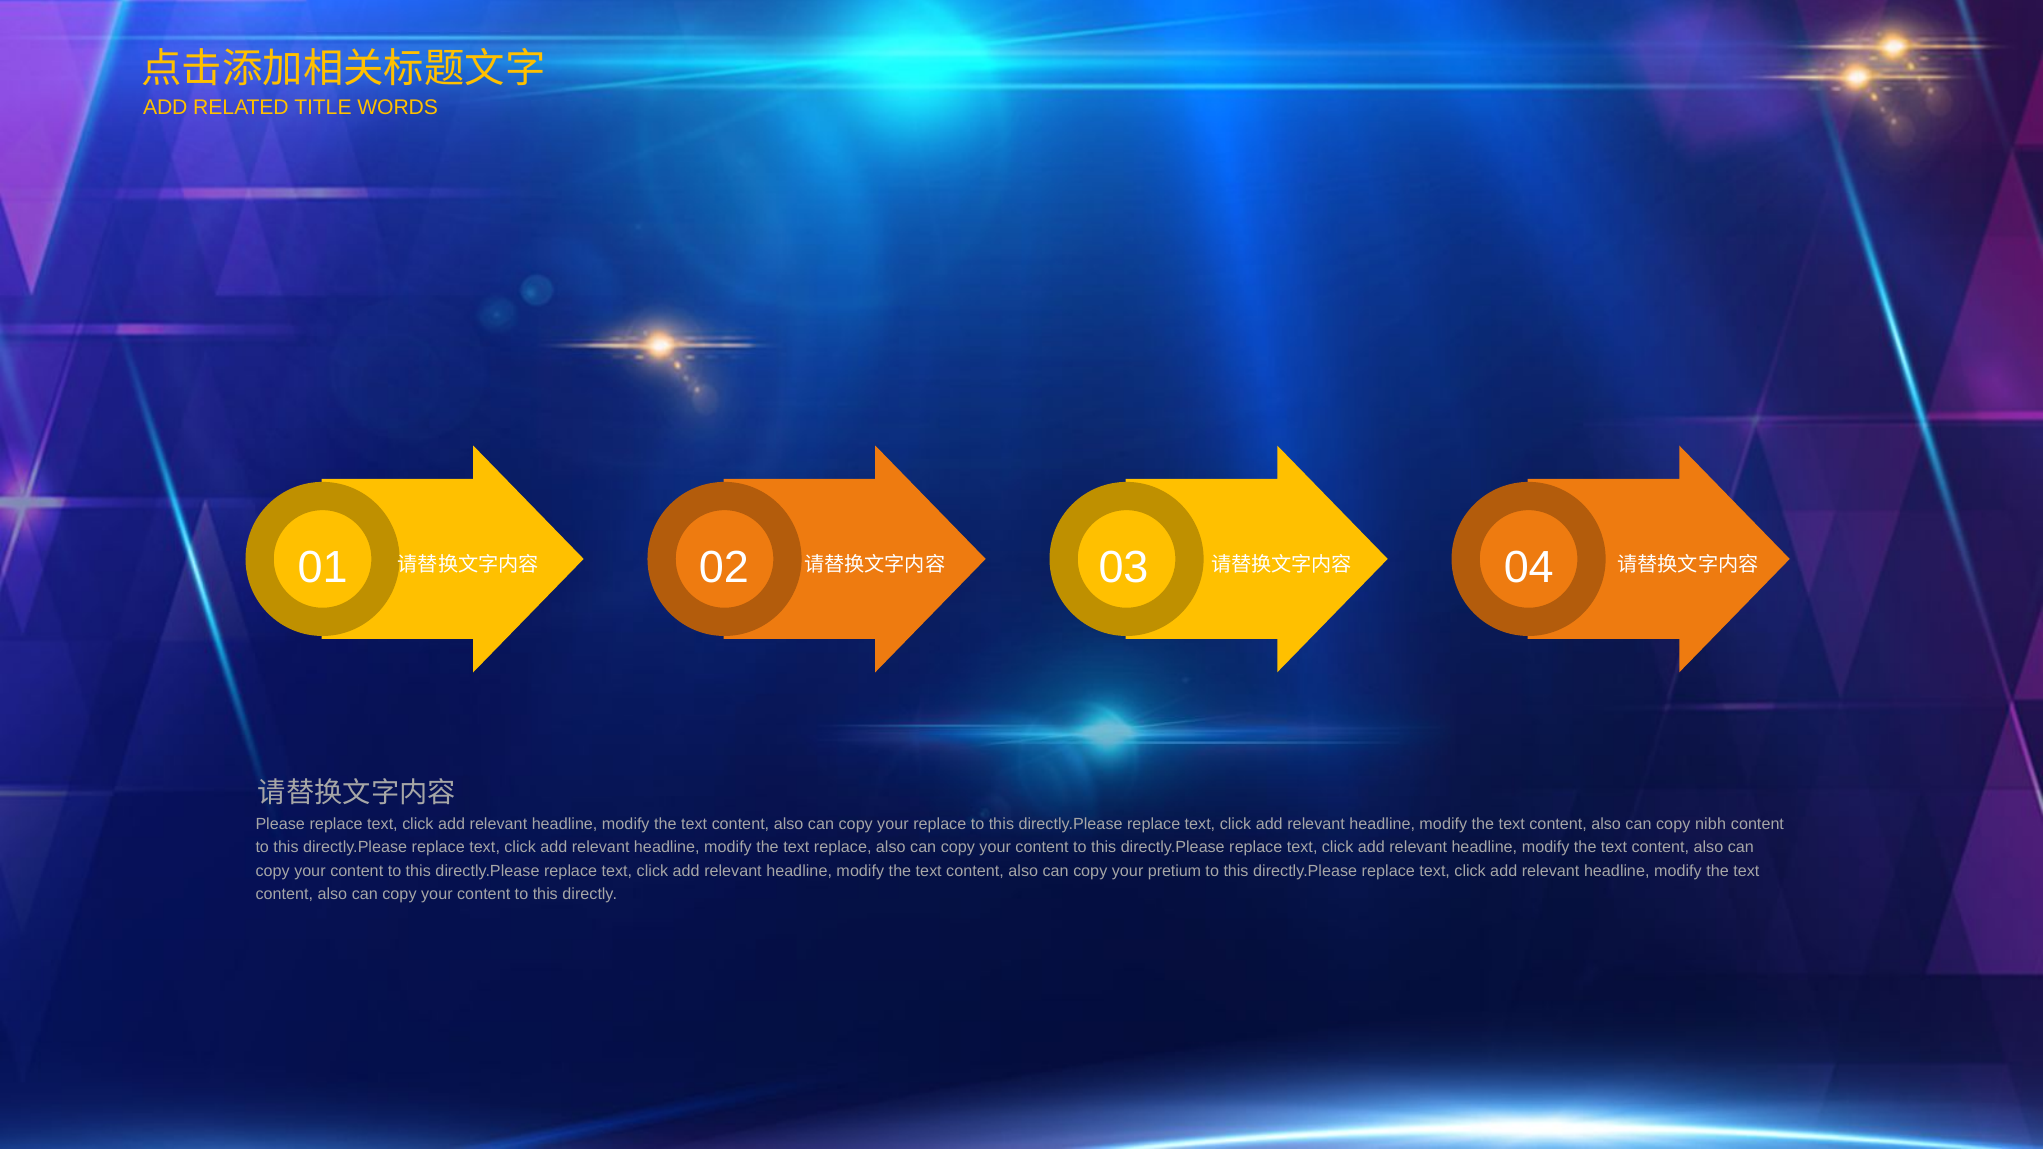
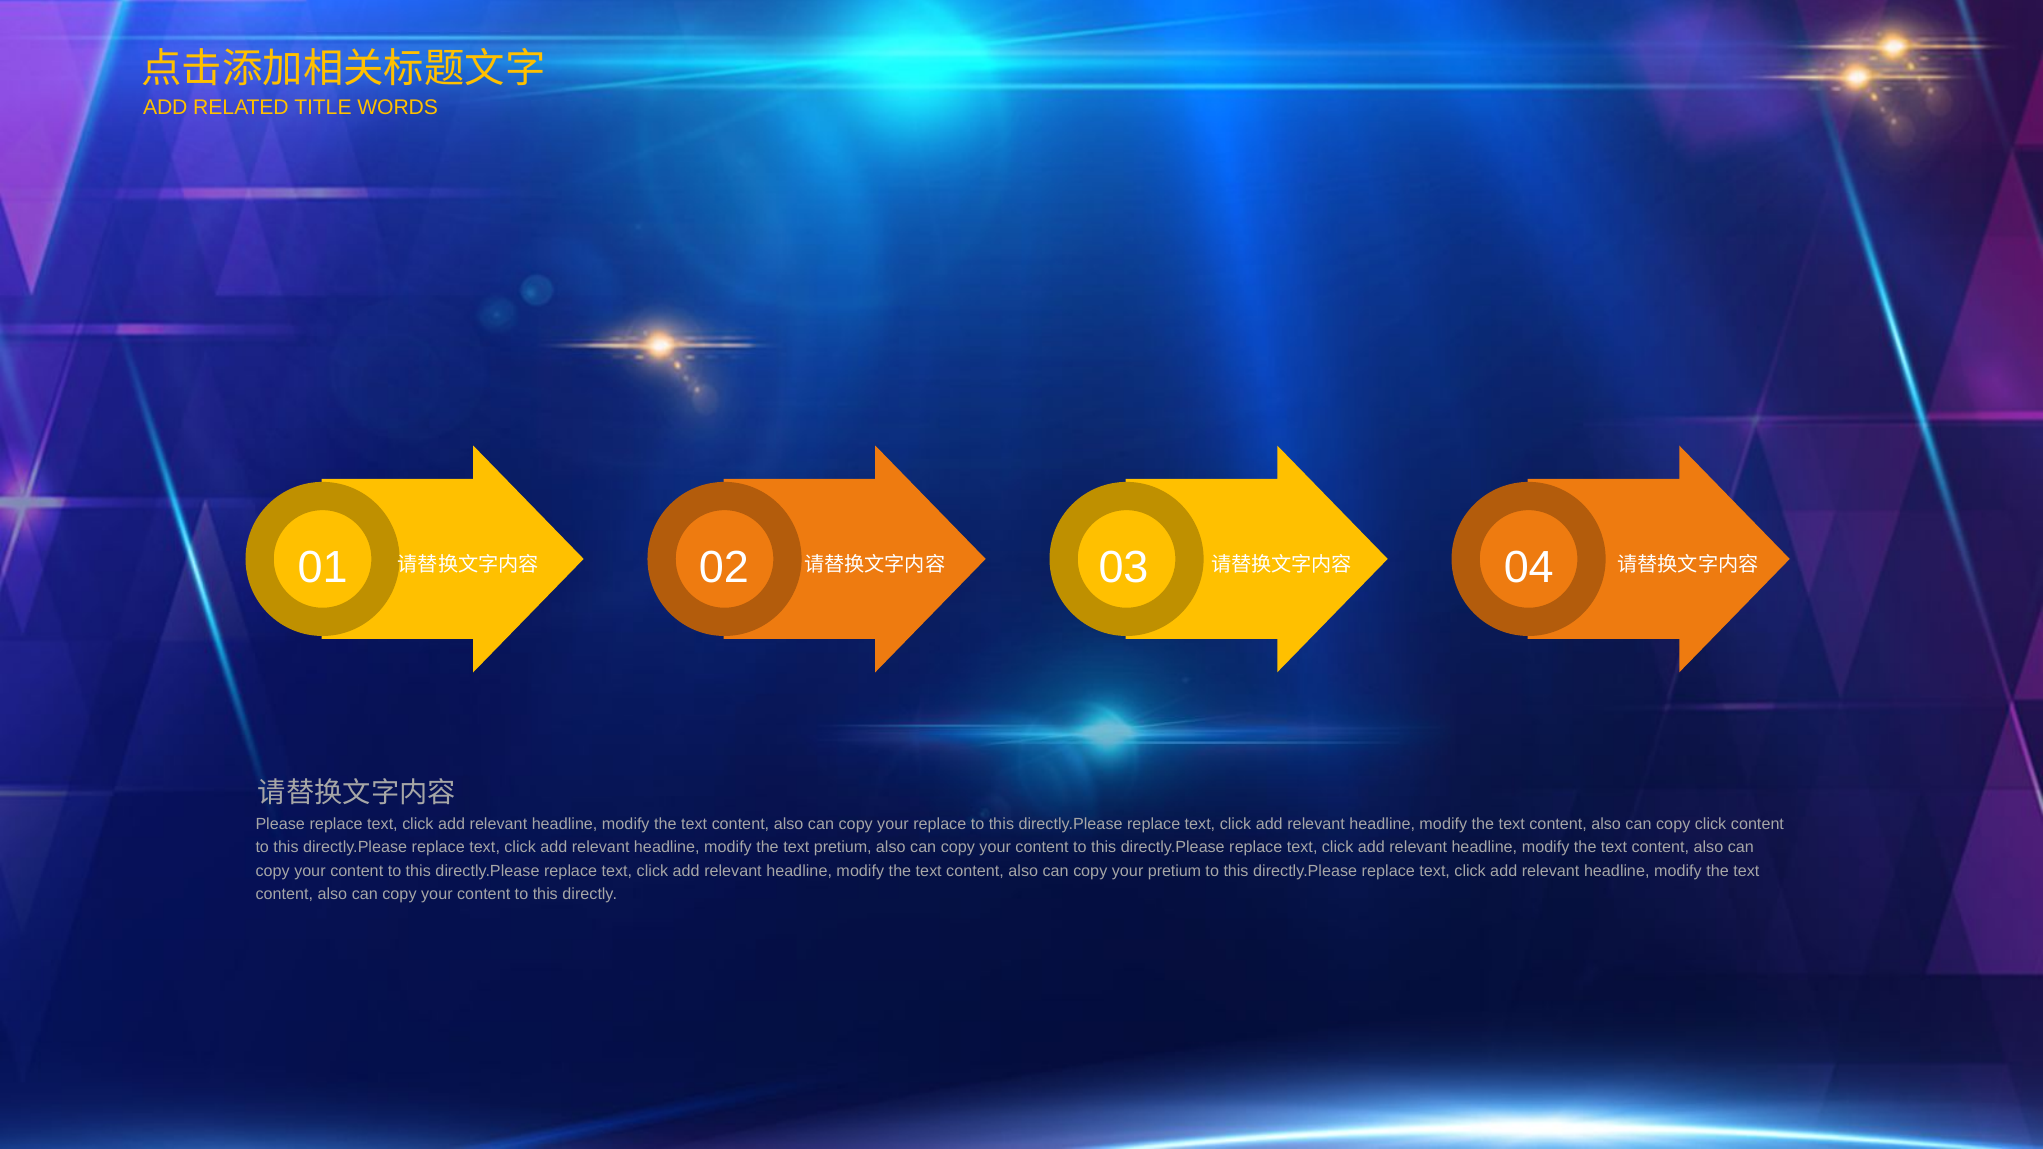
copy nibh: nibh -> click
text replace: replace -> pretium
